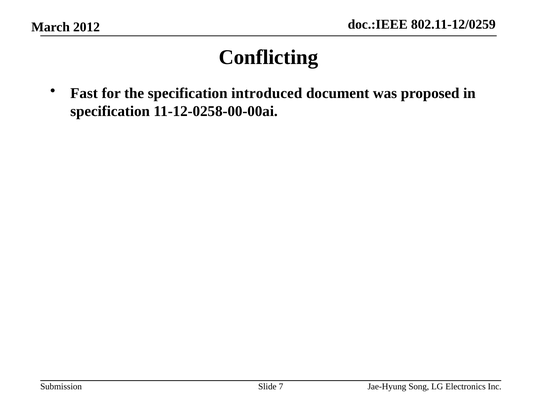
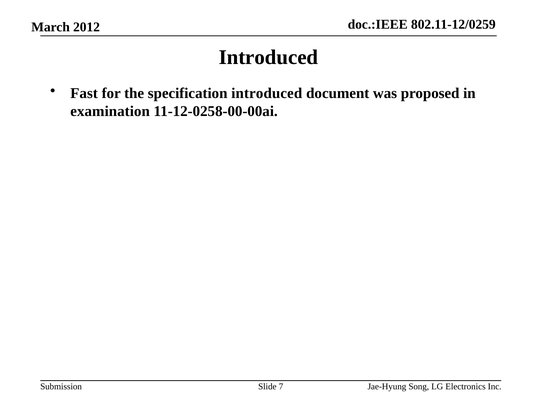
Conflicting at (268, 57): Conflicting -> Introduced
specification at (110, 111): specification -> examination
